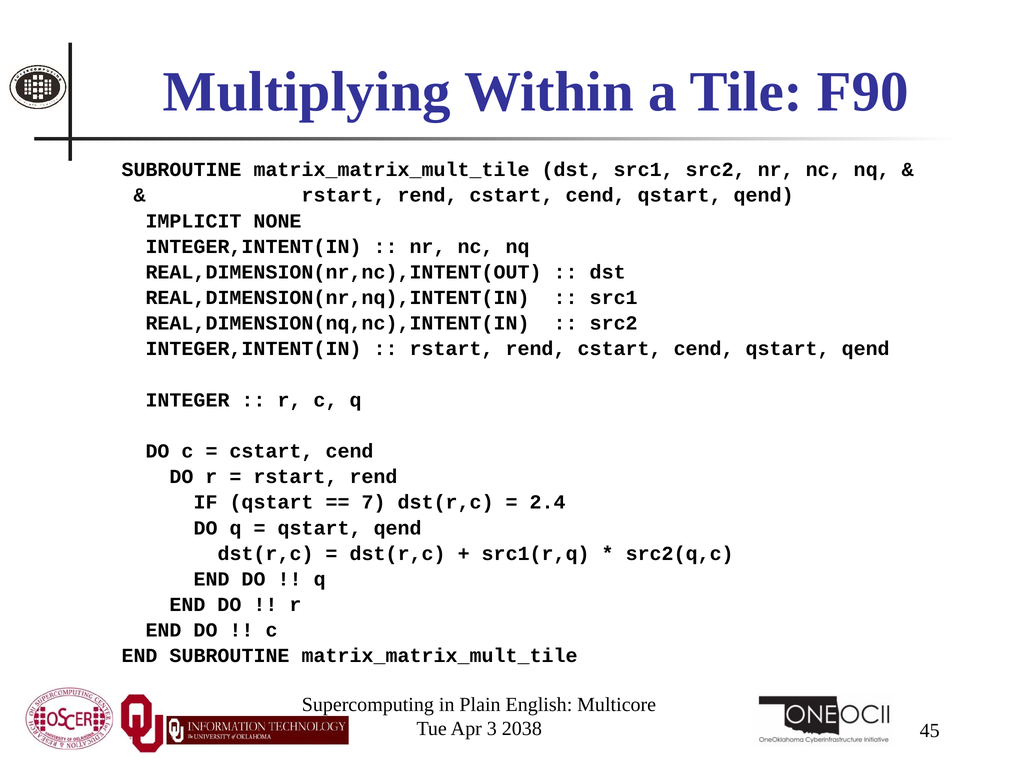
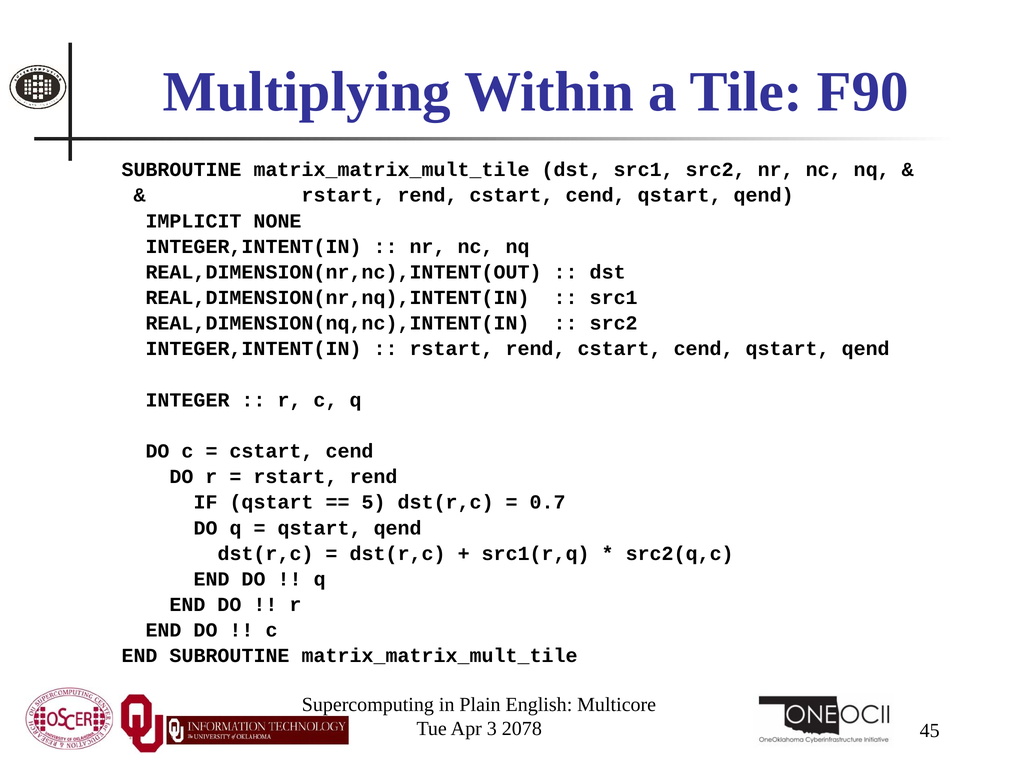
7: 7 -> 5
2.4: 2.4 -> 0.7
2038: 2038 -> 2078
